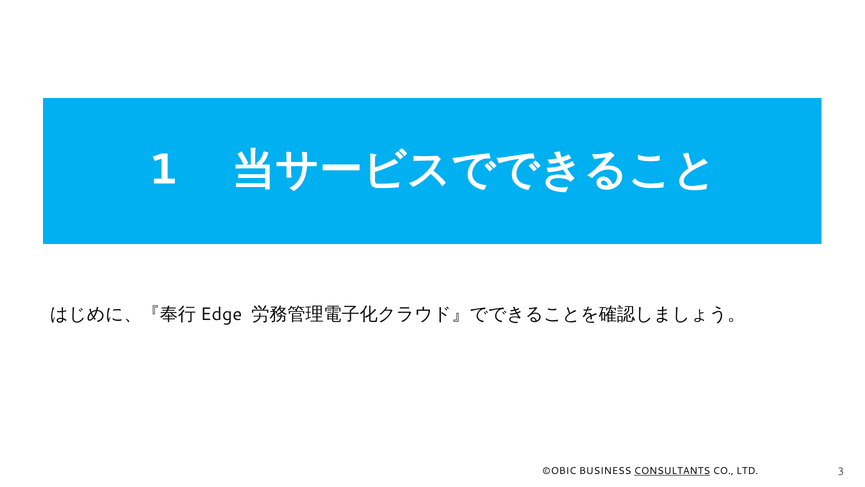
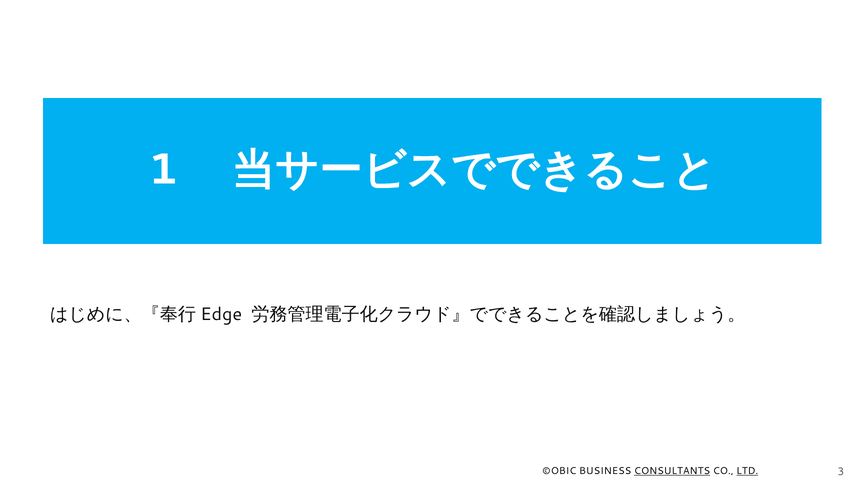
LTD underline: none -> present
